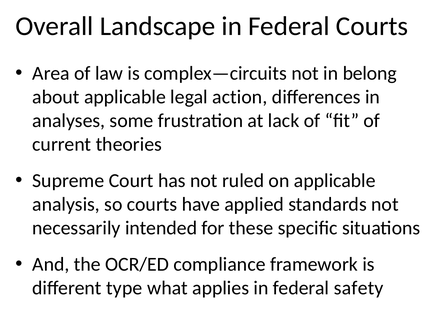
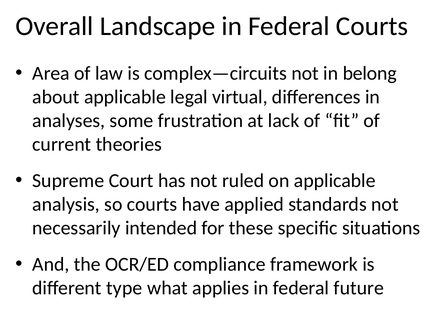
action: action -> virtual
safety: safety -> future
